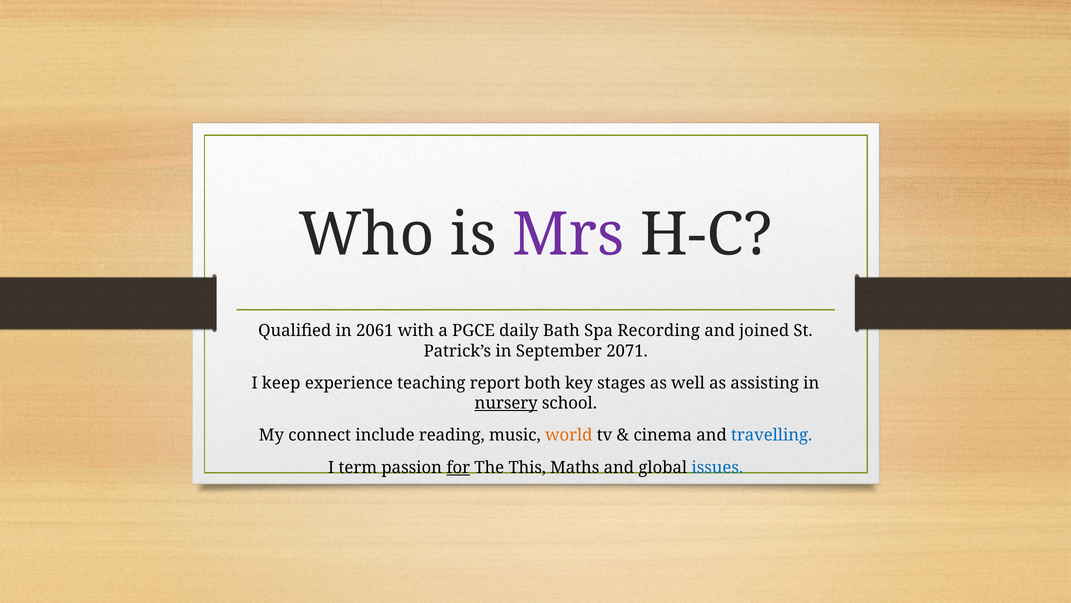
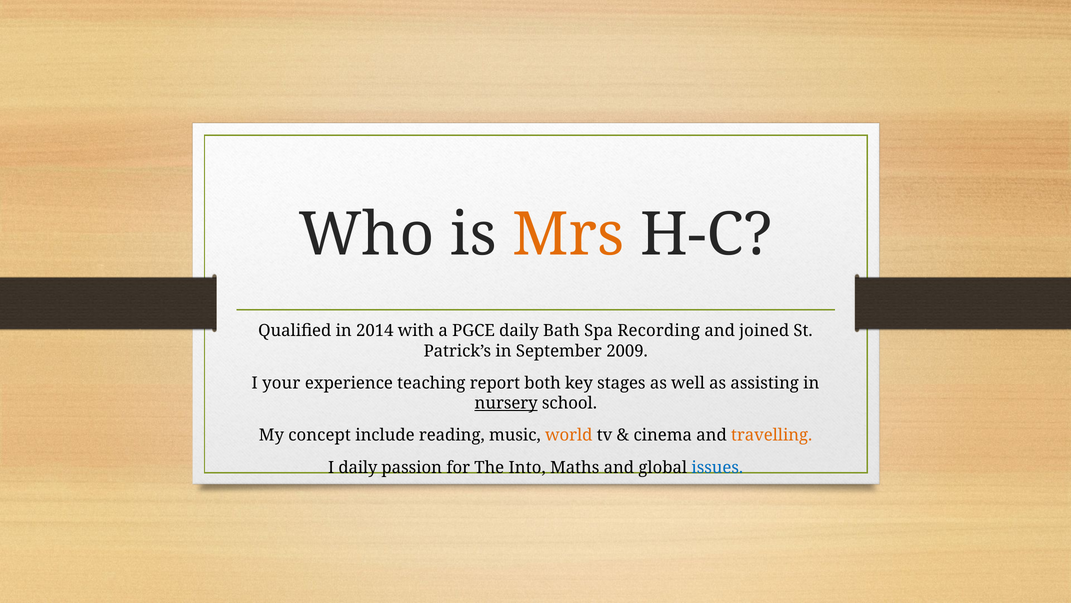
Mrs colour: purple -> orange
2061: 2061 -> 2014
2071: 2071 -> 2009
keep: keep -> your
connect: connect -> concept
travelling colour: blue -> orange
I term: term -> daily
for underline: present -> none
This: This -> Into
